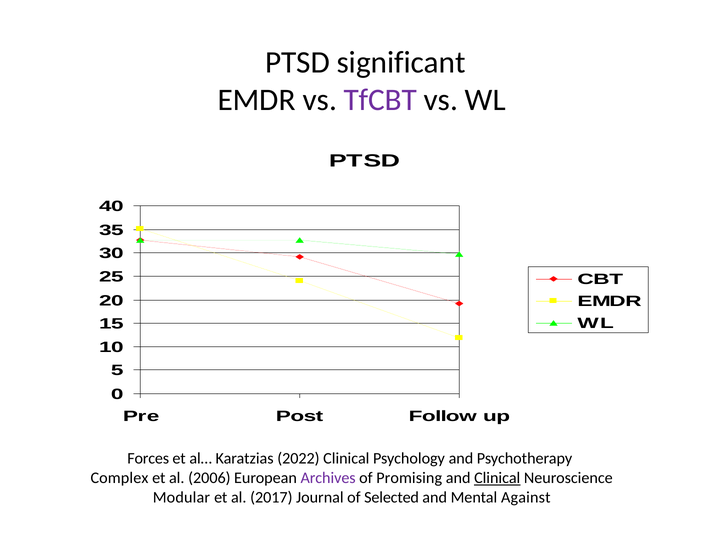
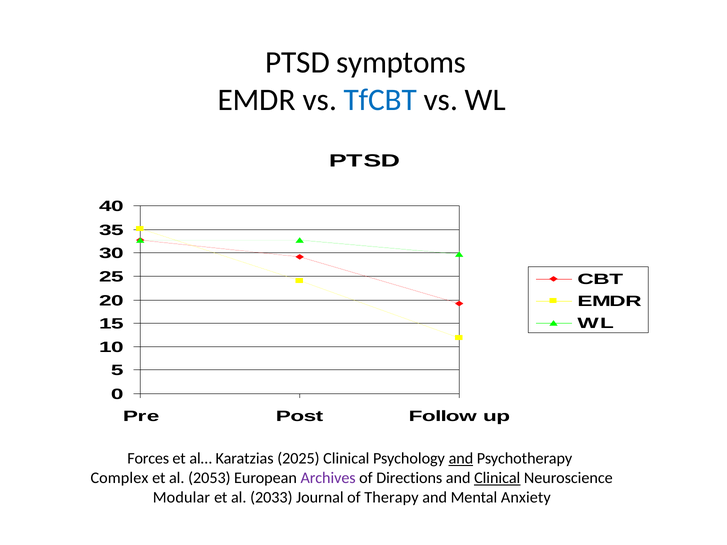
significant: significant -> symptoms
TfCBT colour: purple -> blue
2022: 2022 -> 2025
and at (461, 459) underline: none -> present
2006: 2006 -> 2053
Promising: Promising -> Directions
2017: 2017 -> 2033
Selected: Selected -> Therapy
Against: Against -> Anxiety
